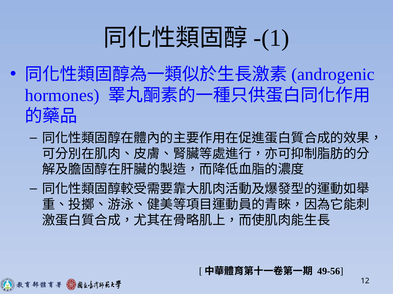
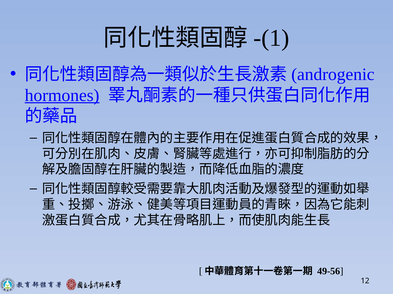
hormones underline: none -> present
